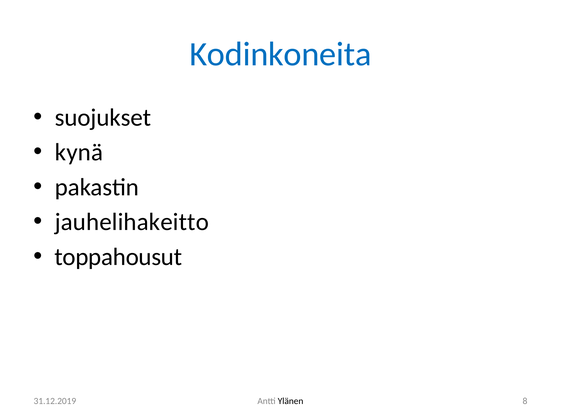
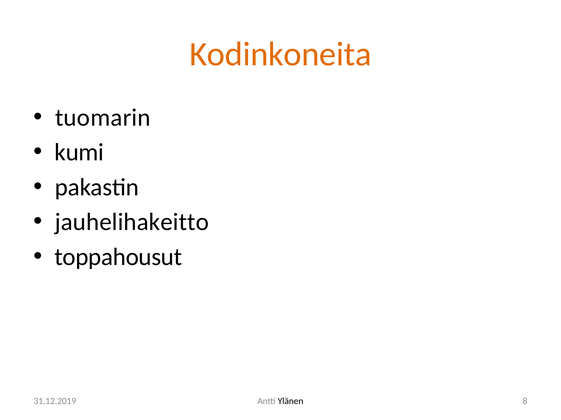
Kodinkoneita colour: blue -> orange
suojukset: suojukset -> tuomarin
kynä: kynä -> kumi
